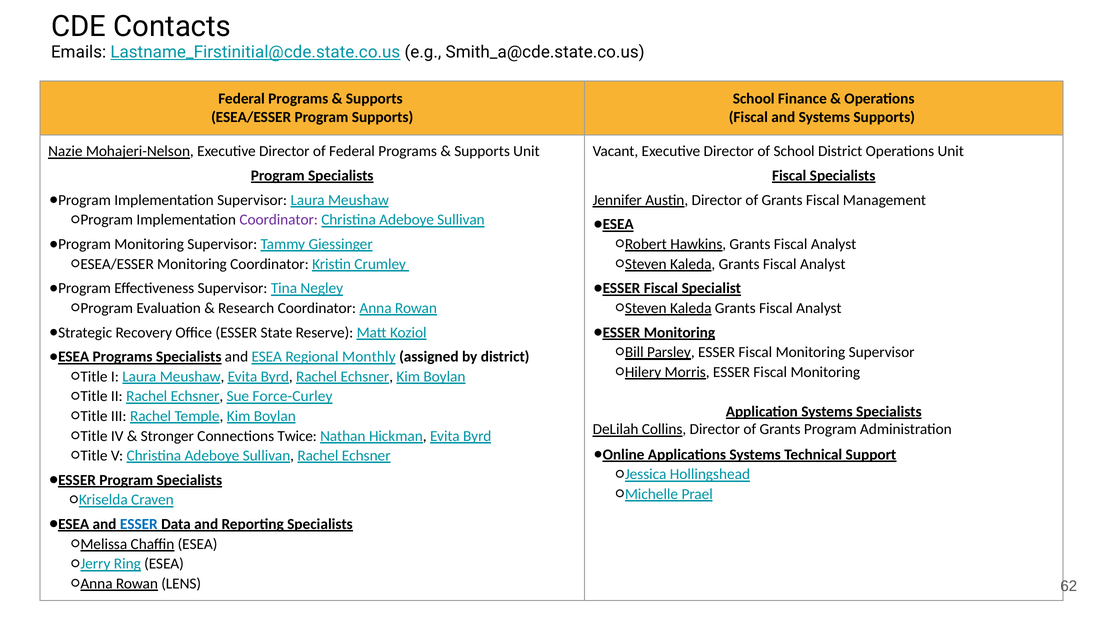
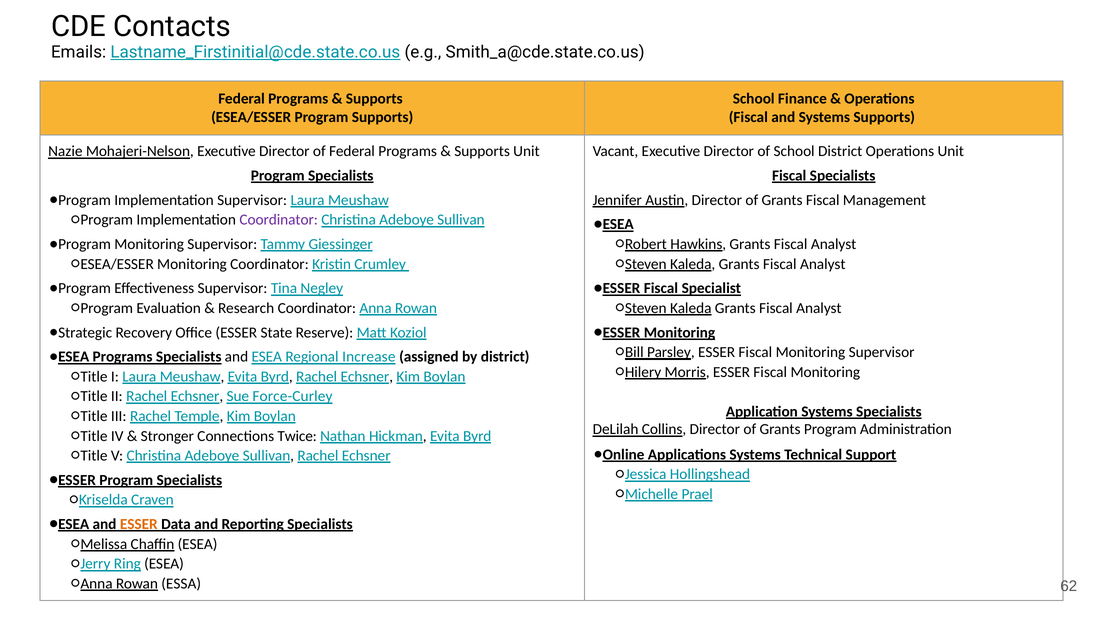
Monthly: Monthly -> Increase
ESSER at (139, 525) colour: blue -> orange
LENS: LENS -> ESSA
